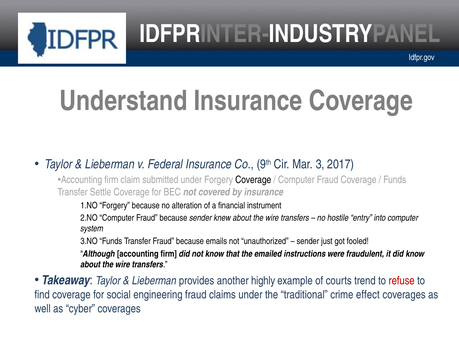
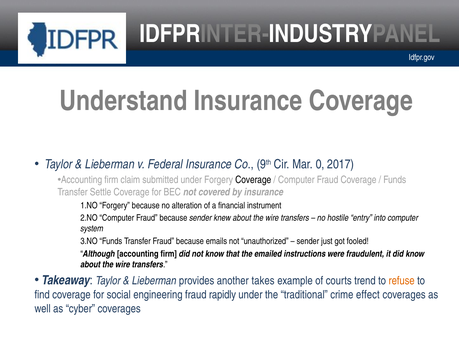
3: 3 -> 0
highly: highly -> takes
refuse colour: red -> orange
claims: claims -> rapidly
